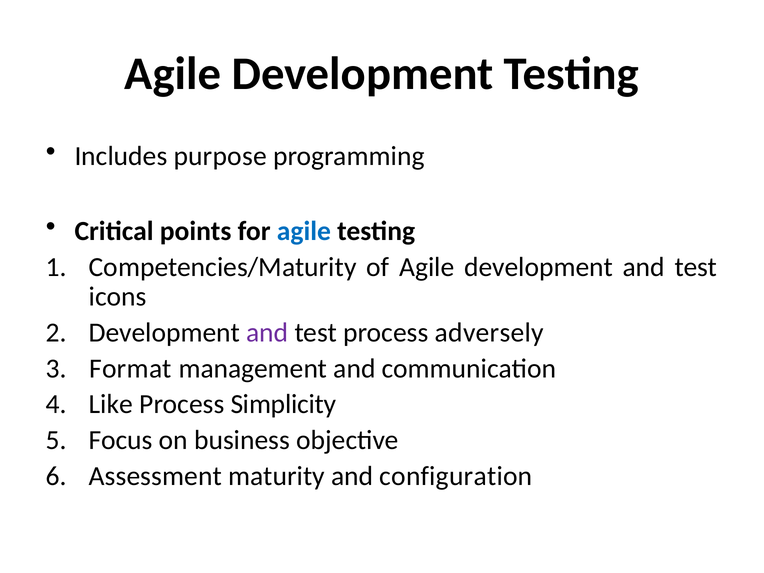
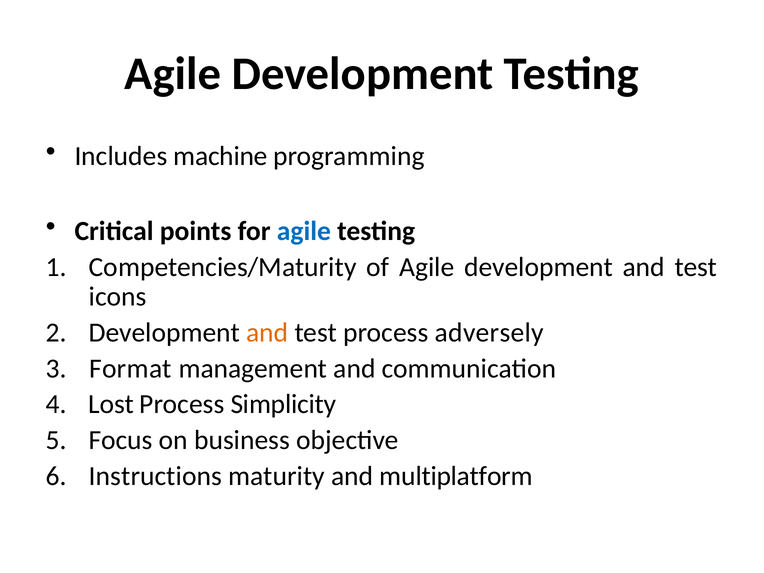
purpose: purpose -> machine
and at (267, 333) colour: purple -> orange
Like: Like -> Lost
Assessment: Assessment -> Instructions
configuration: configuration -> multiplatform
